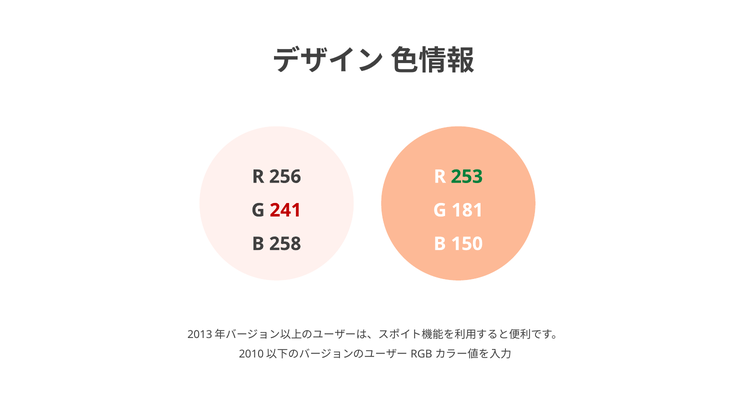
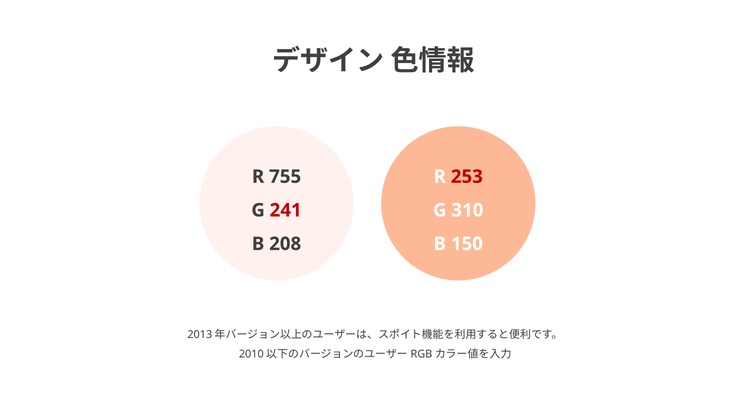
256: 256 -> 755
253 colour: green -> red
181: 181 -> 310
258: 258 -> 208
